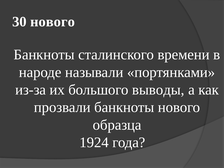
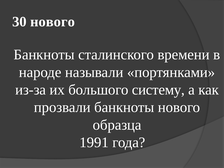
выводы: выводы -> систему
1924: 1924 -> 1991
